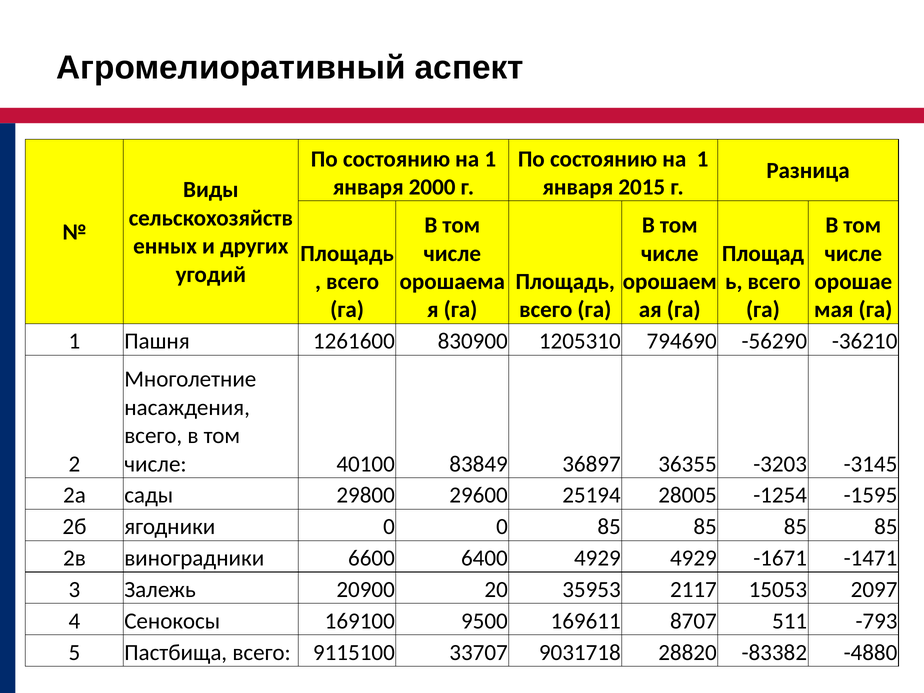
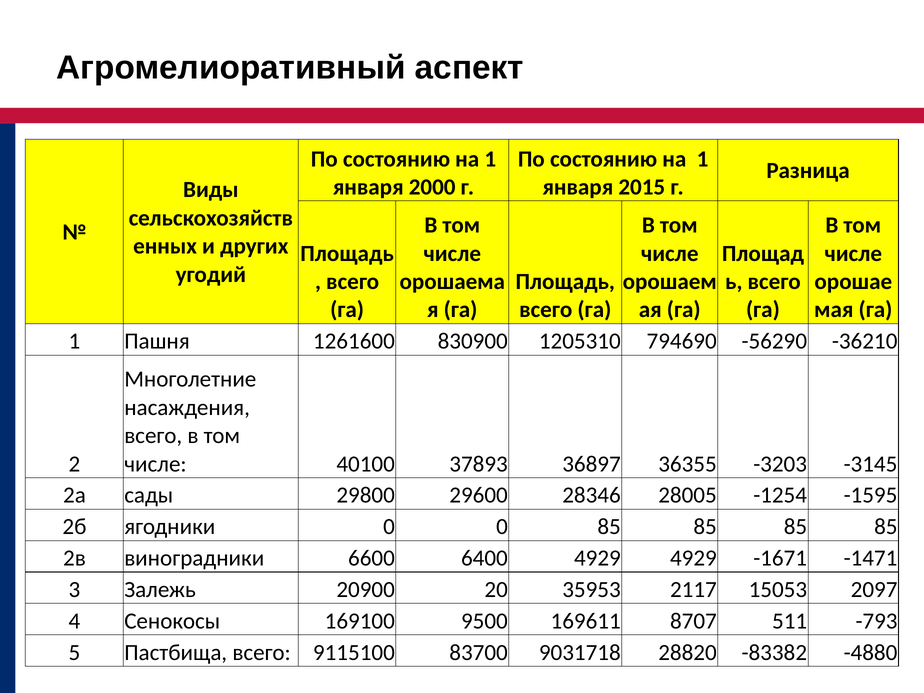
83849: 83849 -> 37893
25194: 25194 -> 28346
33707: 33707 -> 83700
